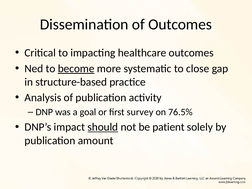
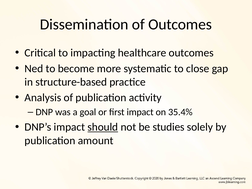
become underline: present -> none
first survey: survey -> impact
76.5%: 76.5% -> 35.4%
patient: patient -> studies
